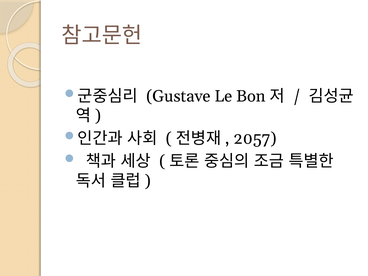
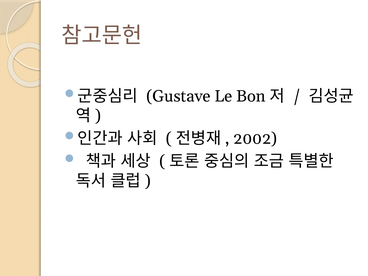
2057: 2057 -> 2002
